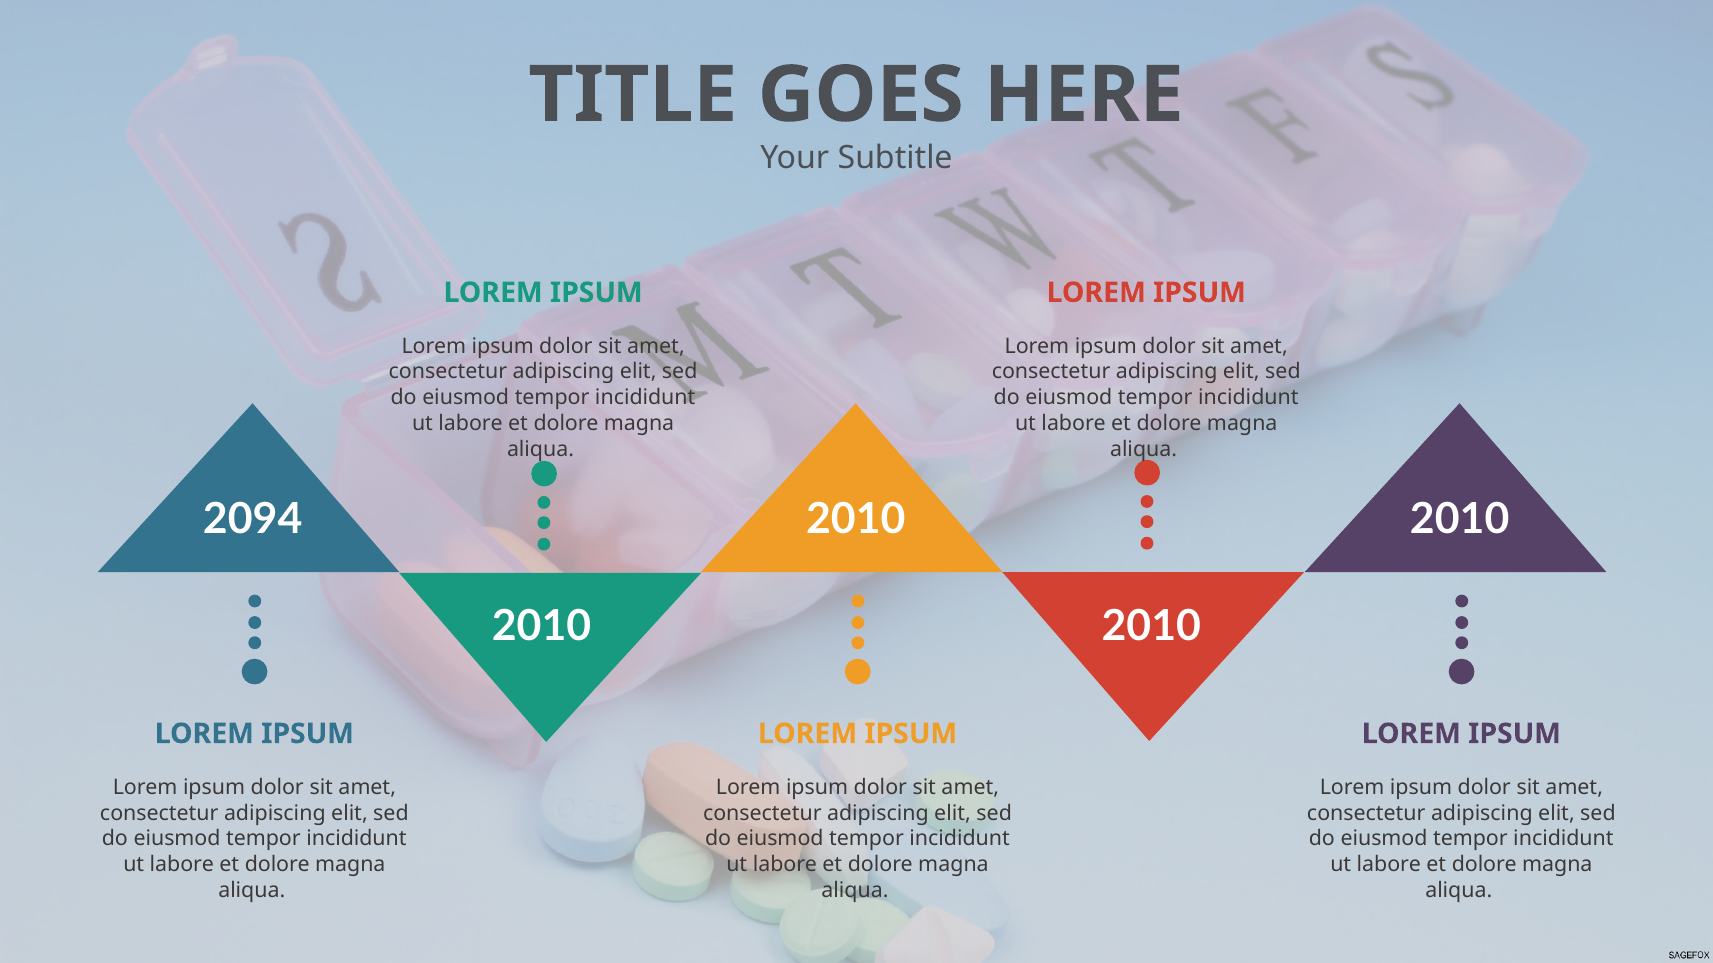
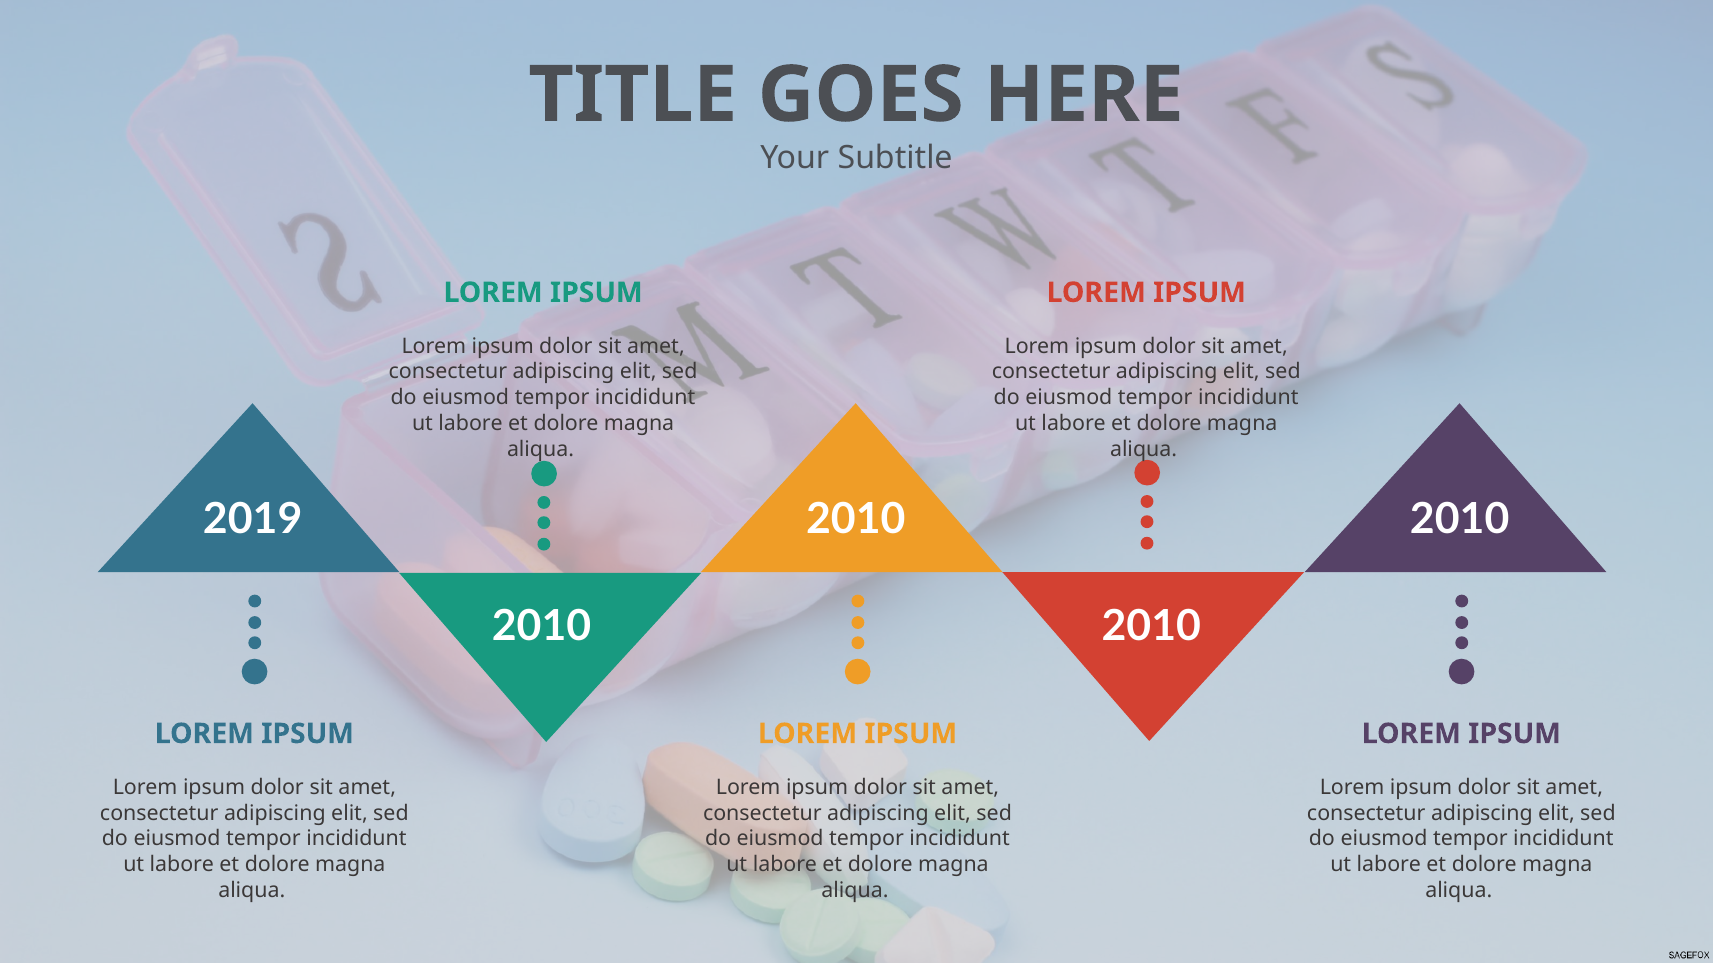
2094: 2094 -> 2019
